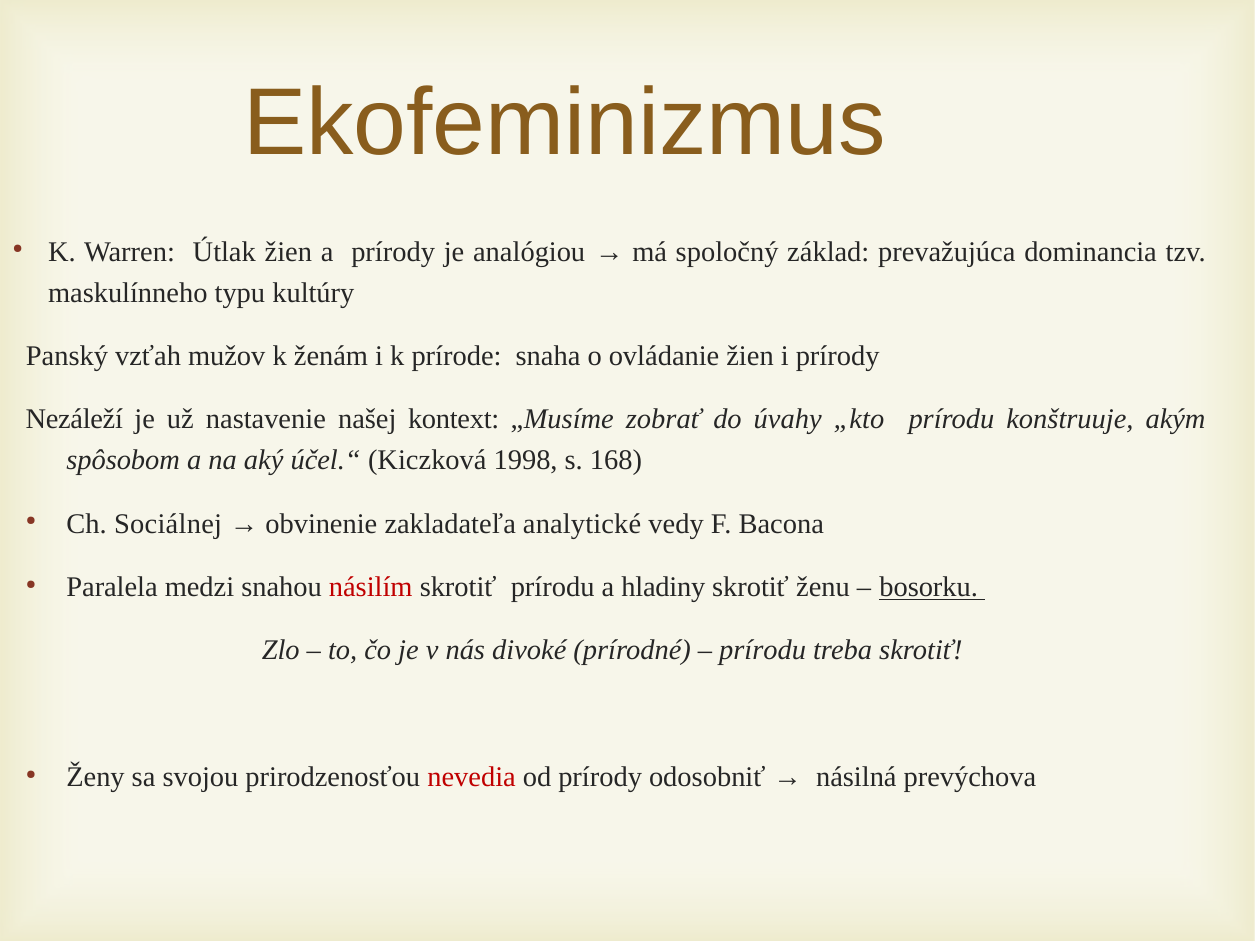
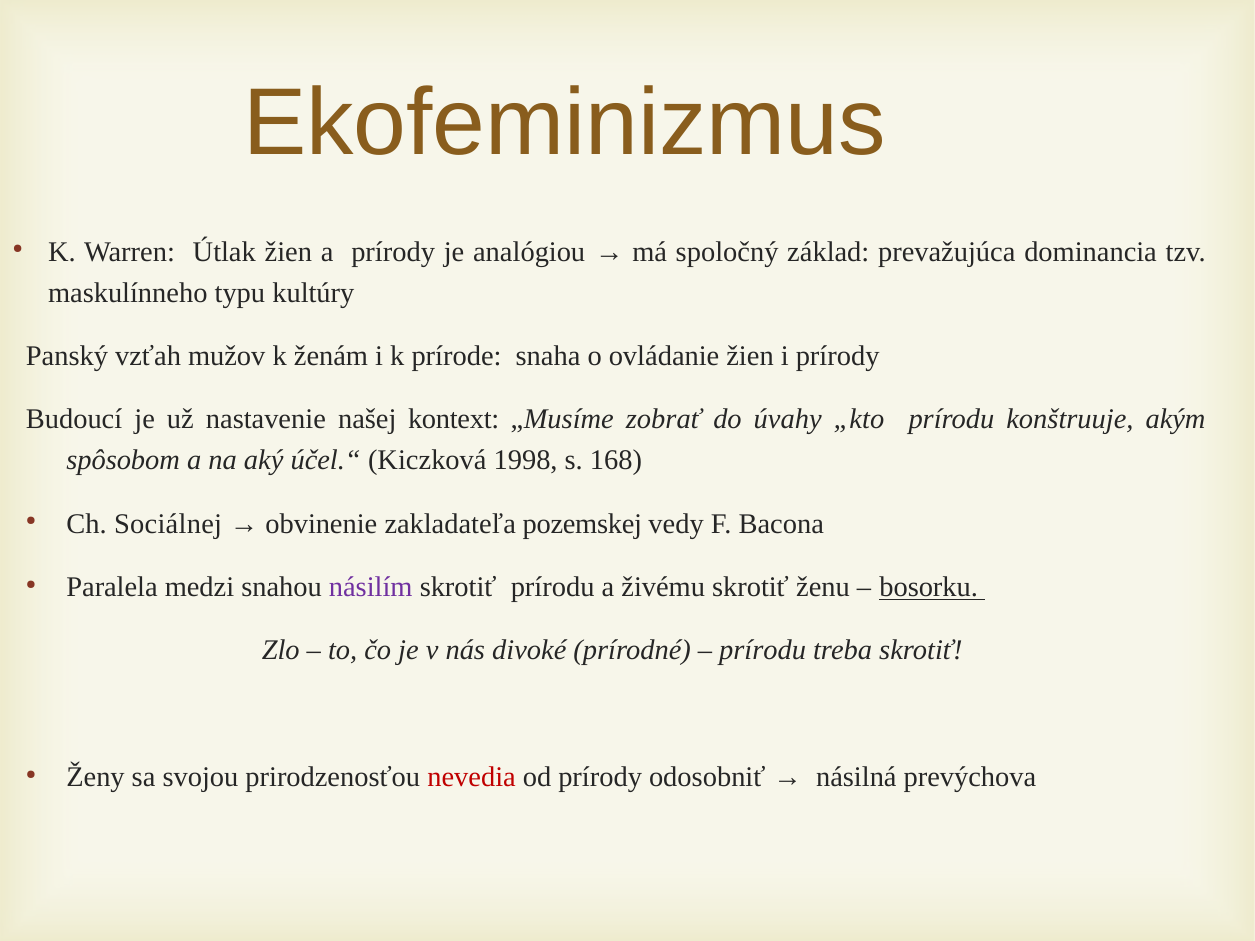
Nezáleží: Nezáleží -> Budoucí
analytické: analytické -> pozemskej
násilím colour: red -> purple
hladiny: hladiny -> živému
